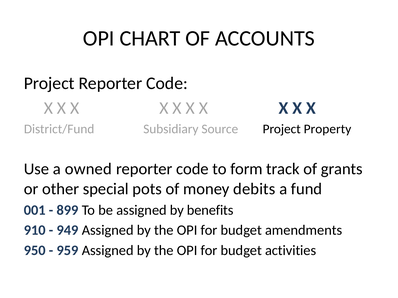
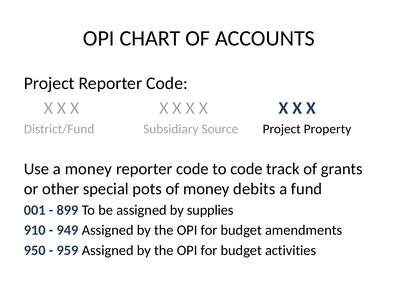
a owned: owned -> money
to form: form -> code
benefits: benefits -> supplies
